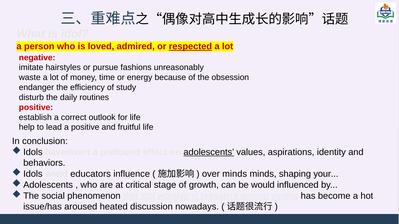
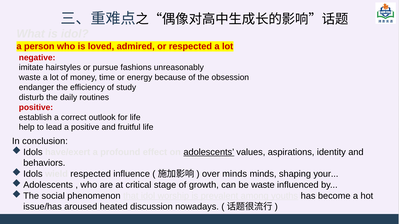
respected at (190, 47) underline: present -> none
wield educators: educators -> respected
be would: would -> waste
